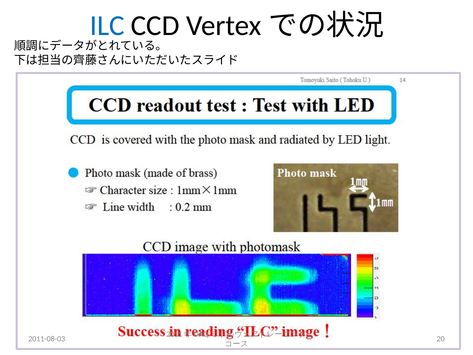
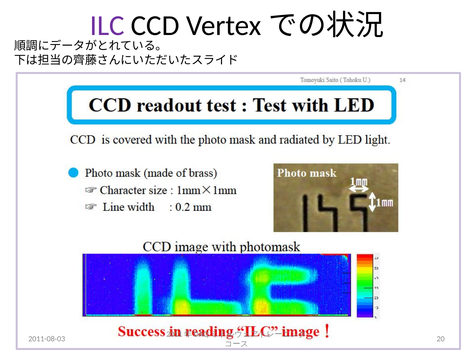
ILC colour: blue -> purple
